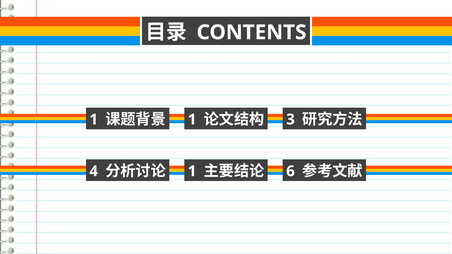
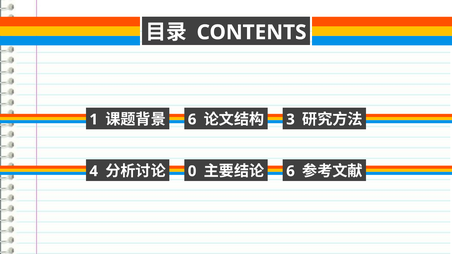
1 at (192, 120): 1 -> 6
1 at (192, 171): 1 -> 0
